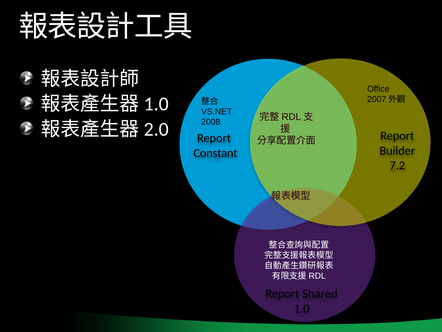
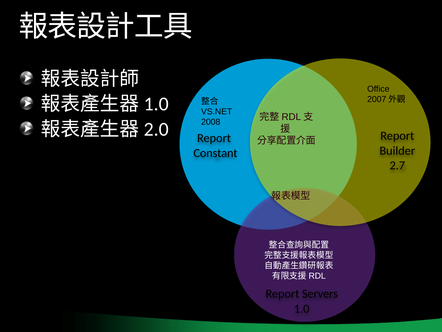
7.2: 7.2 -> 2.7
Shared: Shared -> Servers
